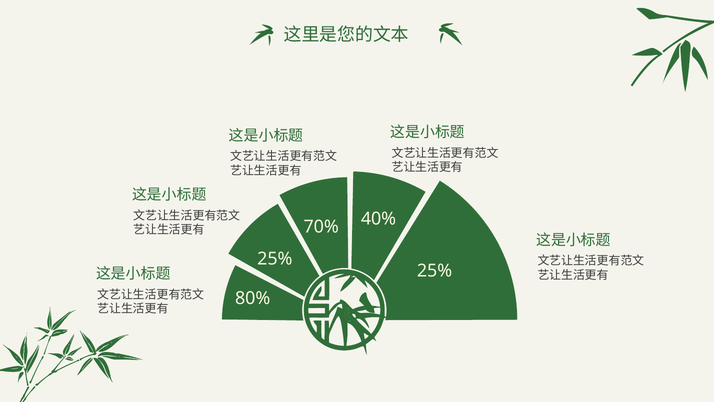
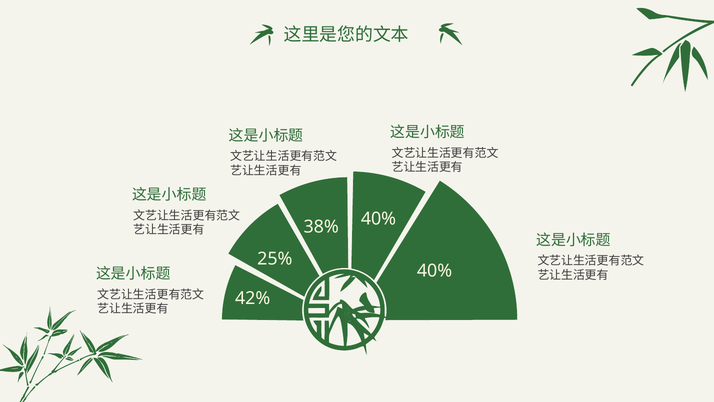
70%: 70% -> 38%
25% at (434, 271): 25% -> 40%
80%: 80% -> 42%
